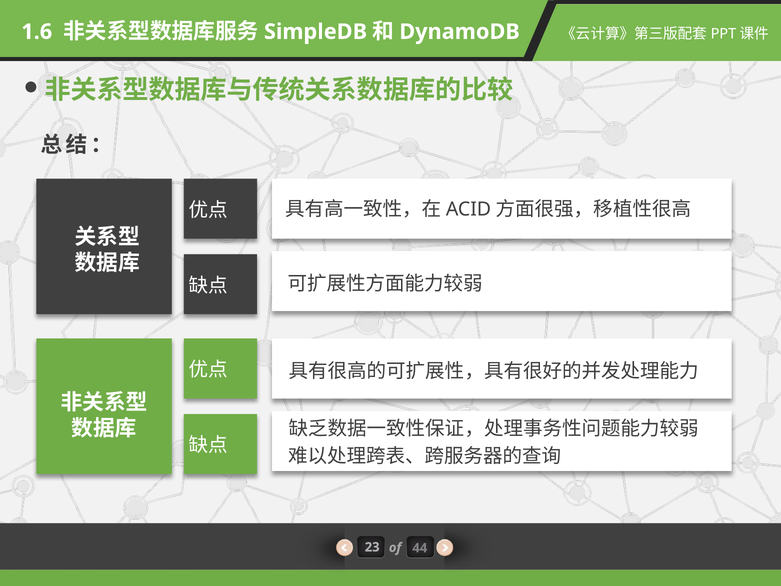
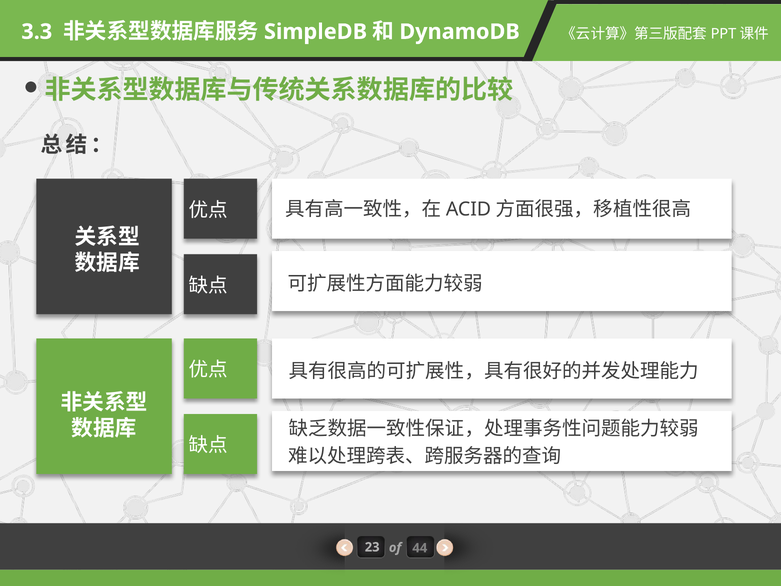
1.6: 1.6 -> 3.3
